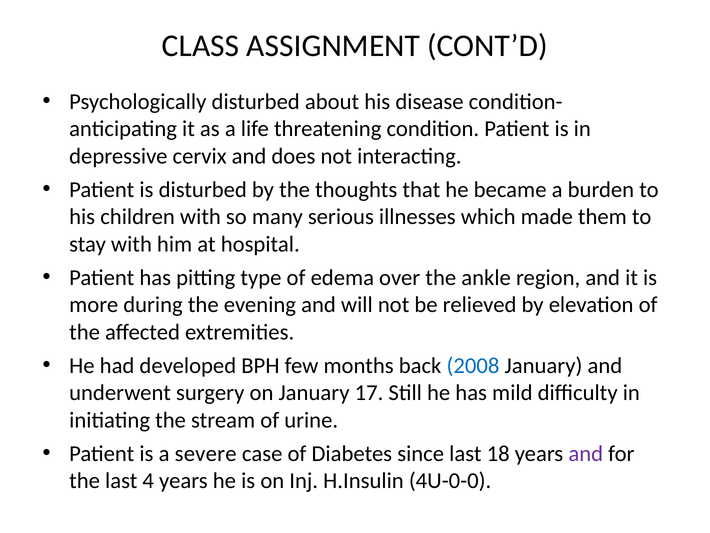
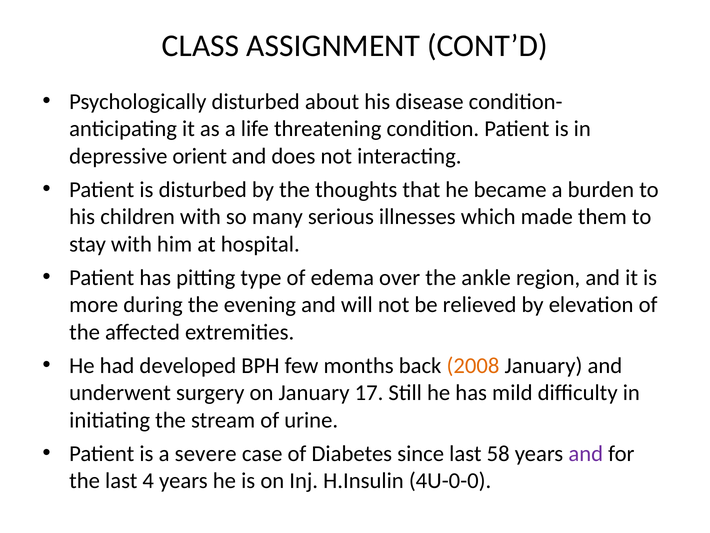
cervix: cervix -> orient
2008 colour: blue -> orange
18: 18 -> 58
